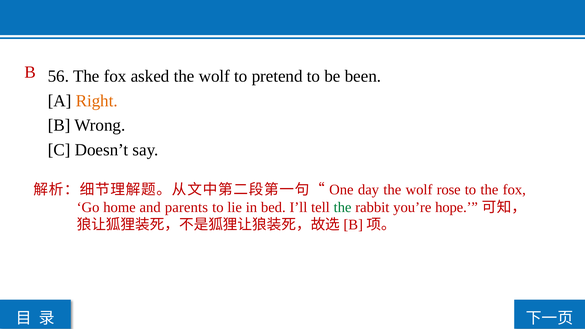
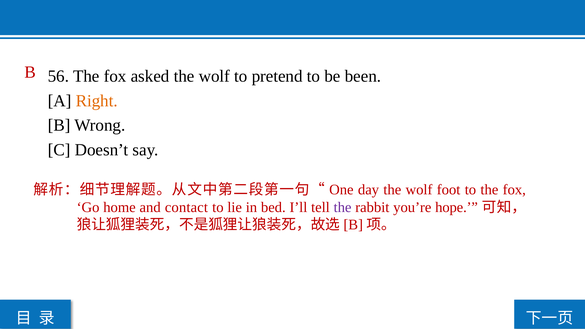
rose: rose -> foot
parents: parents -> contact
the at (343, 207) colour: green -> purple
